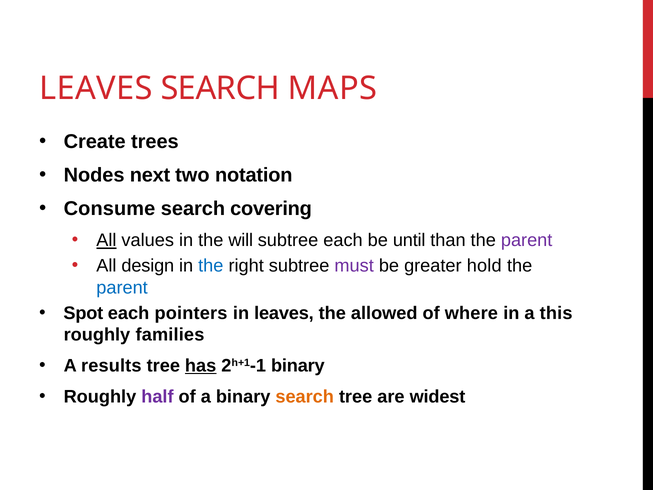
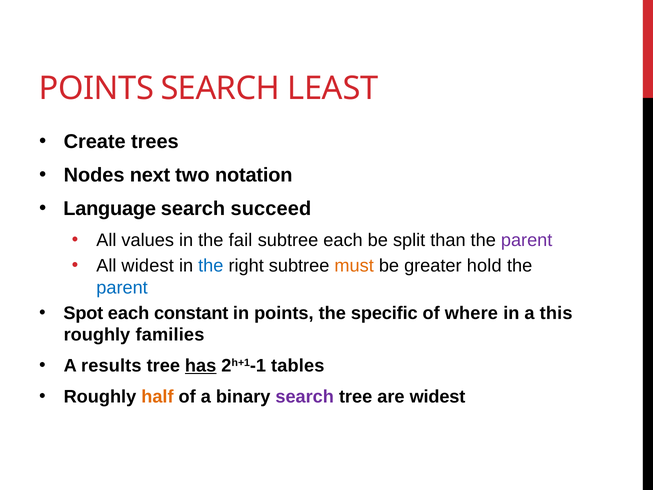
LEAVES at (96, 88): LEAVES -> POINTS
MAPS: MAPS -> LEAST
Consume: Consume -> Language
covering: covering -> succeed
All at (106, 240) underline: present -> none
will: will -> fail
until: until -> split
All design: design -> widest
must colour: purple -> orange
pointers: pointers -> constant
in leaves: leaves -> points
allowed: allowed -> specific
2h+1-1 binary: binary -> tables
half colour: purple -> orange
search at (305, 396) colour: orange -> purple
